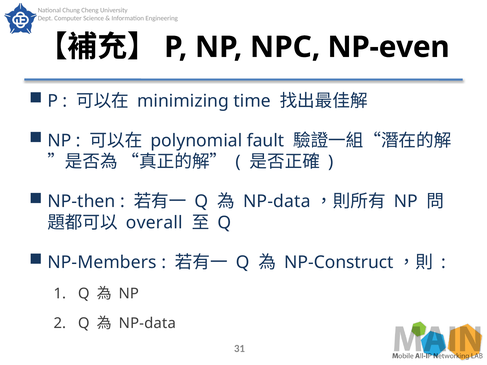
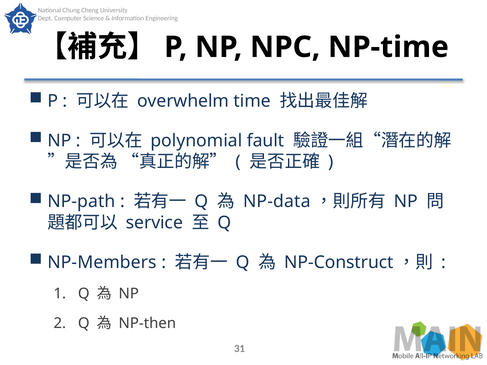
NP-even: NP-even -> NP-time
minimizing: minimizing -> overwhelm
NP-then: NP-then -> NP-path
overall: overall -> service
NP-data at (147, 324): NP-data -> NP-then
